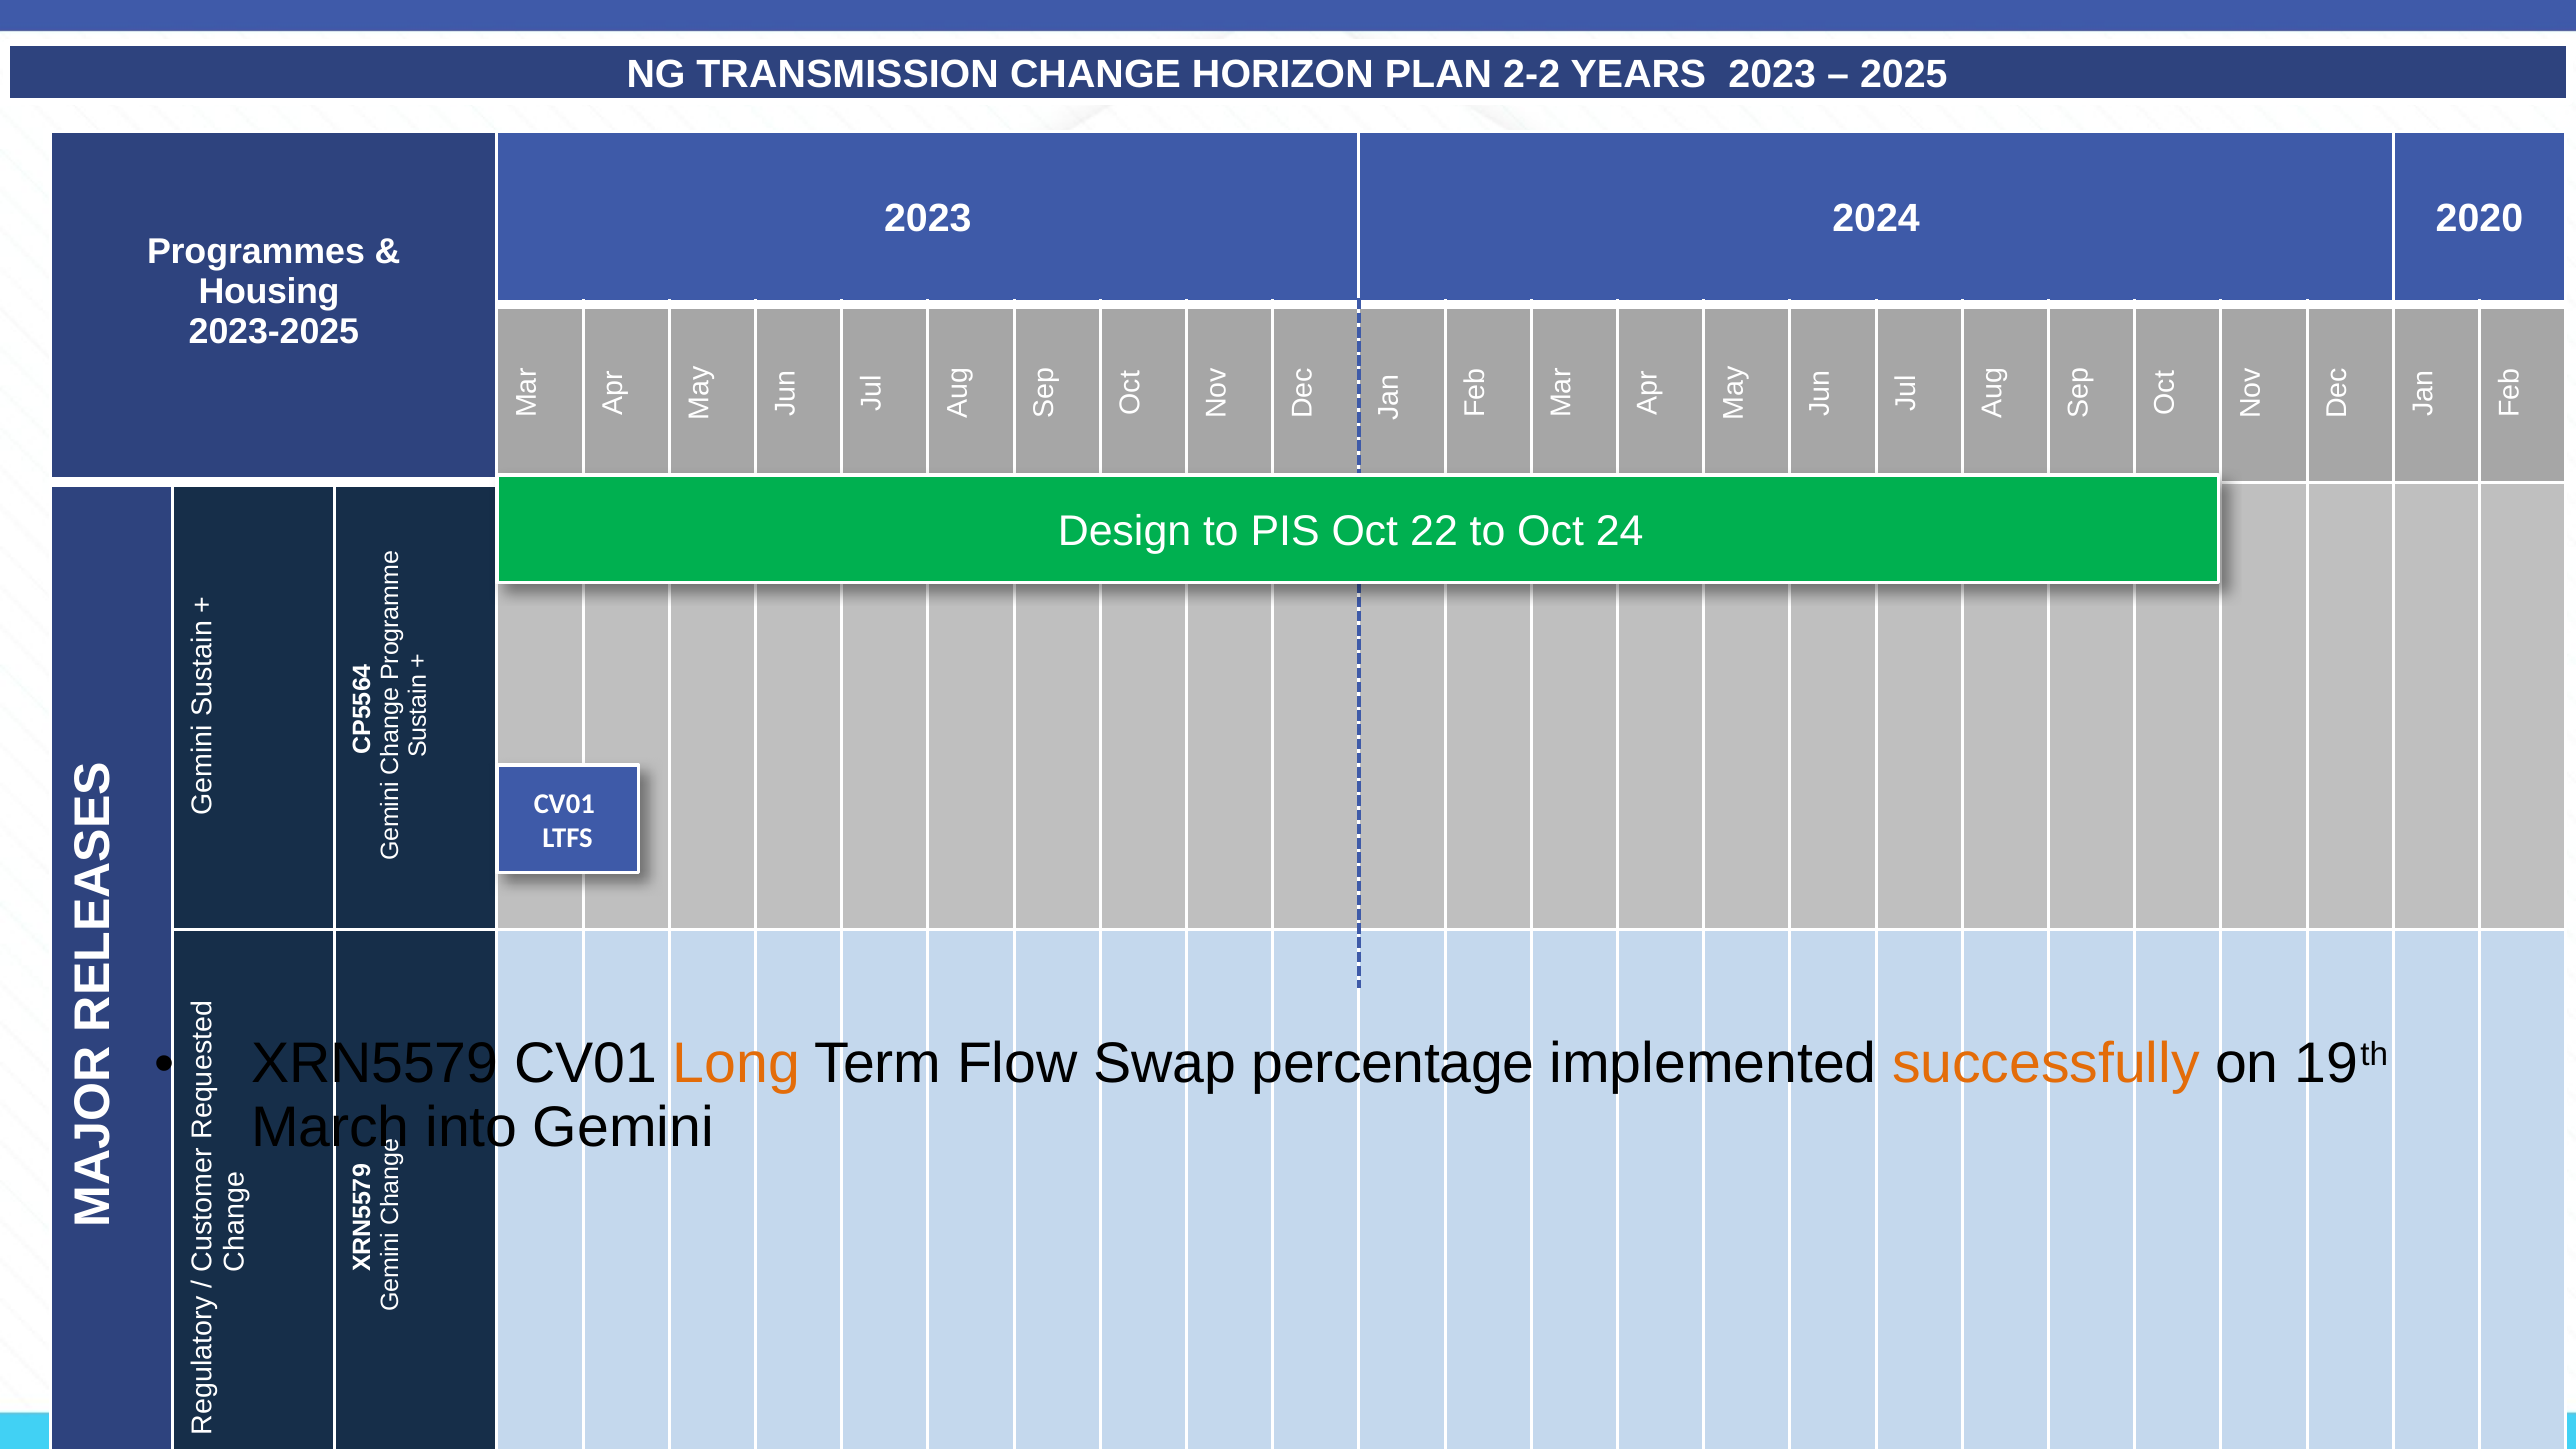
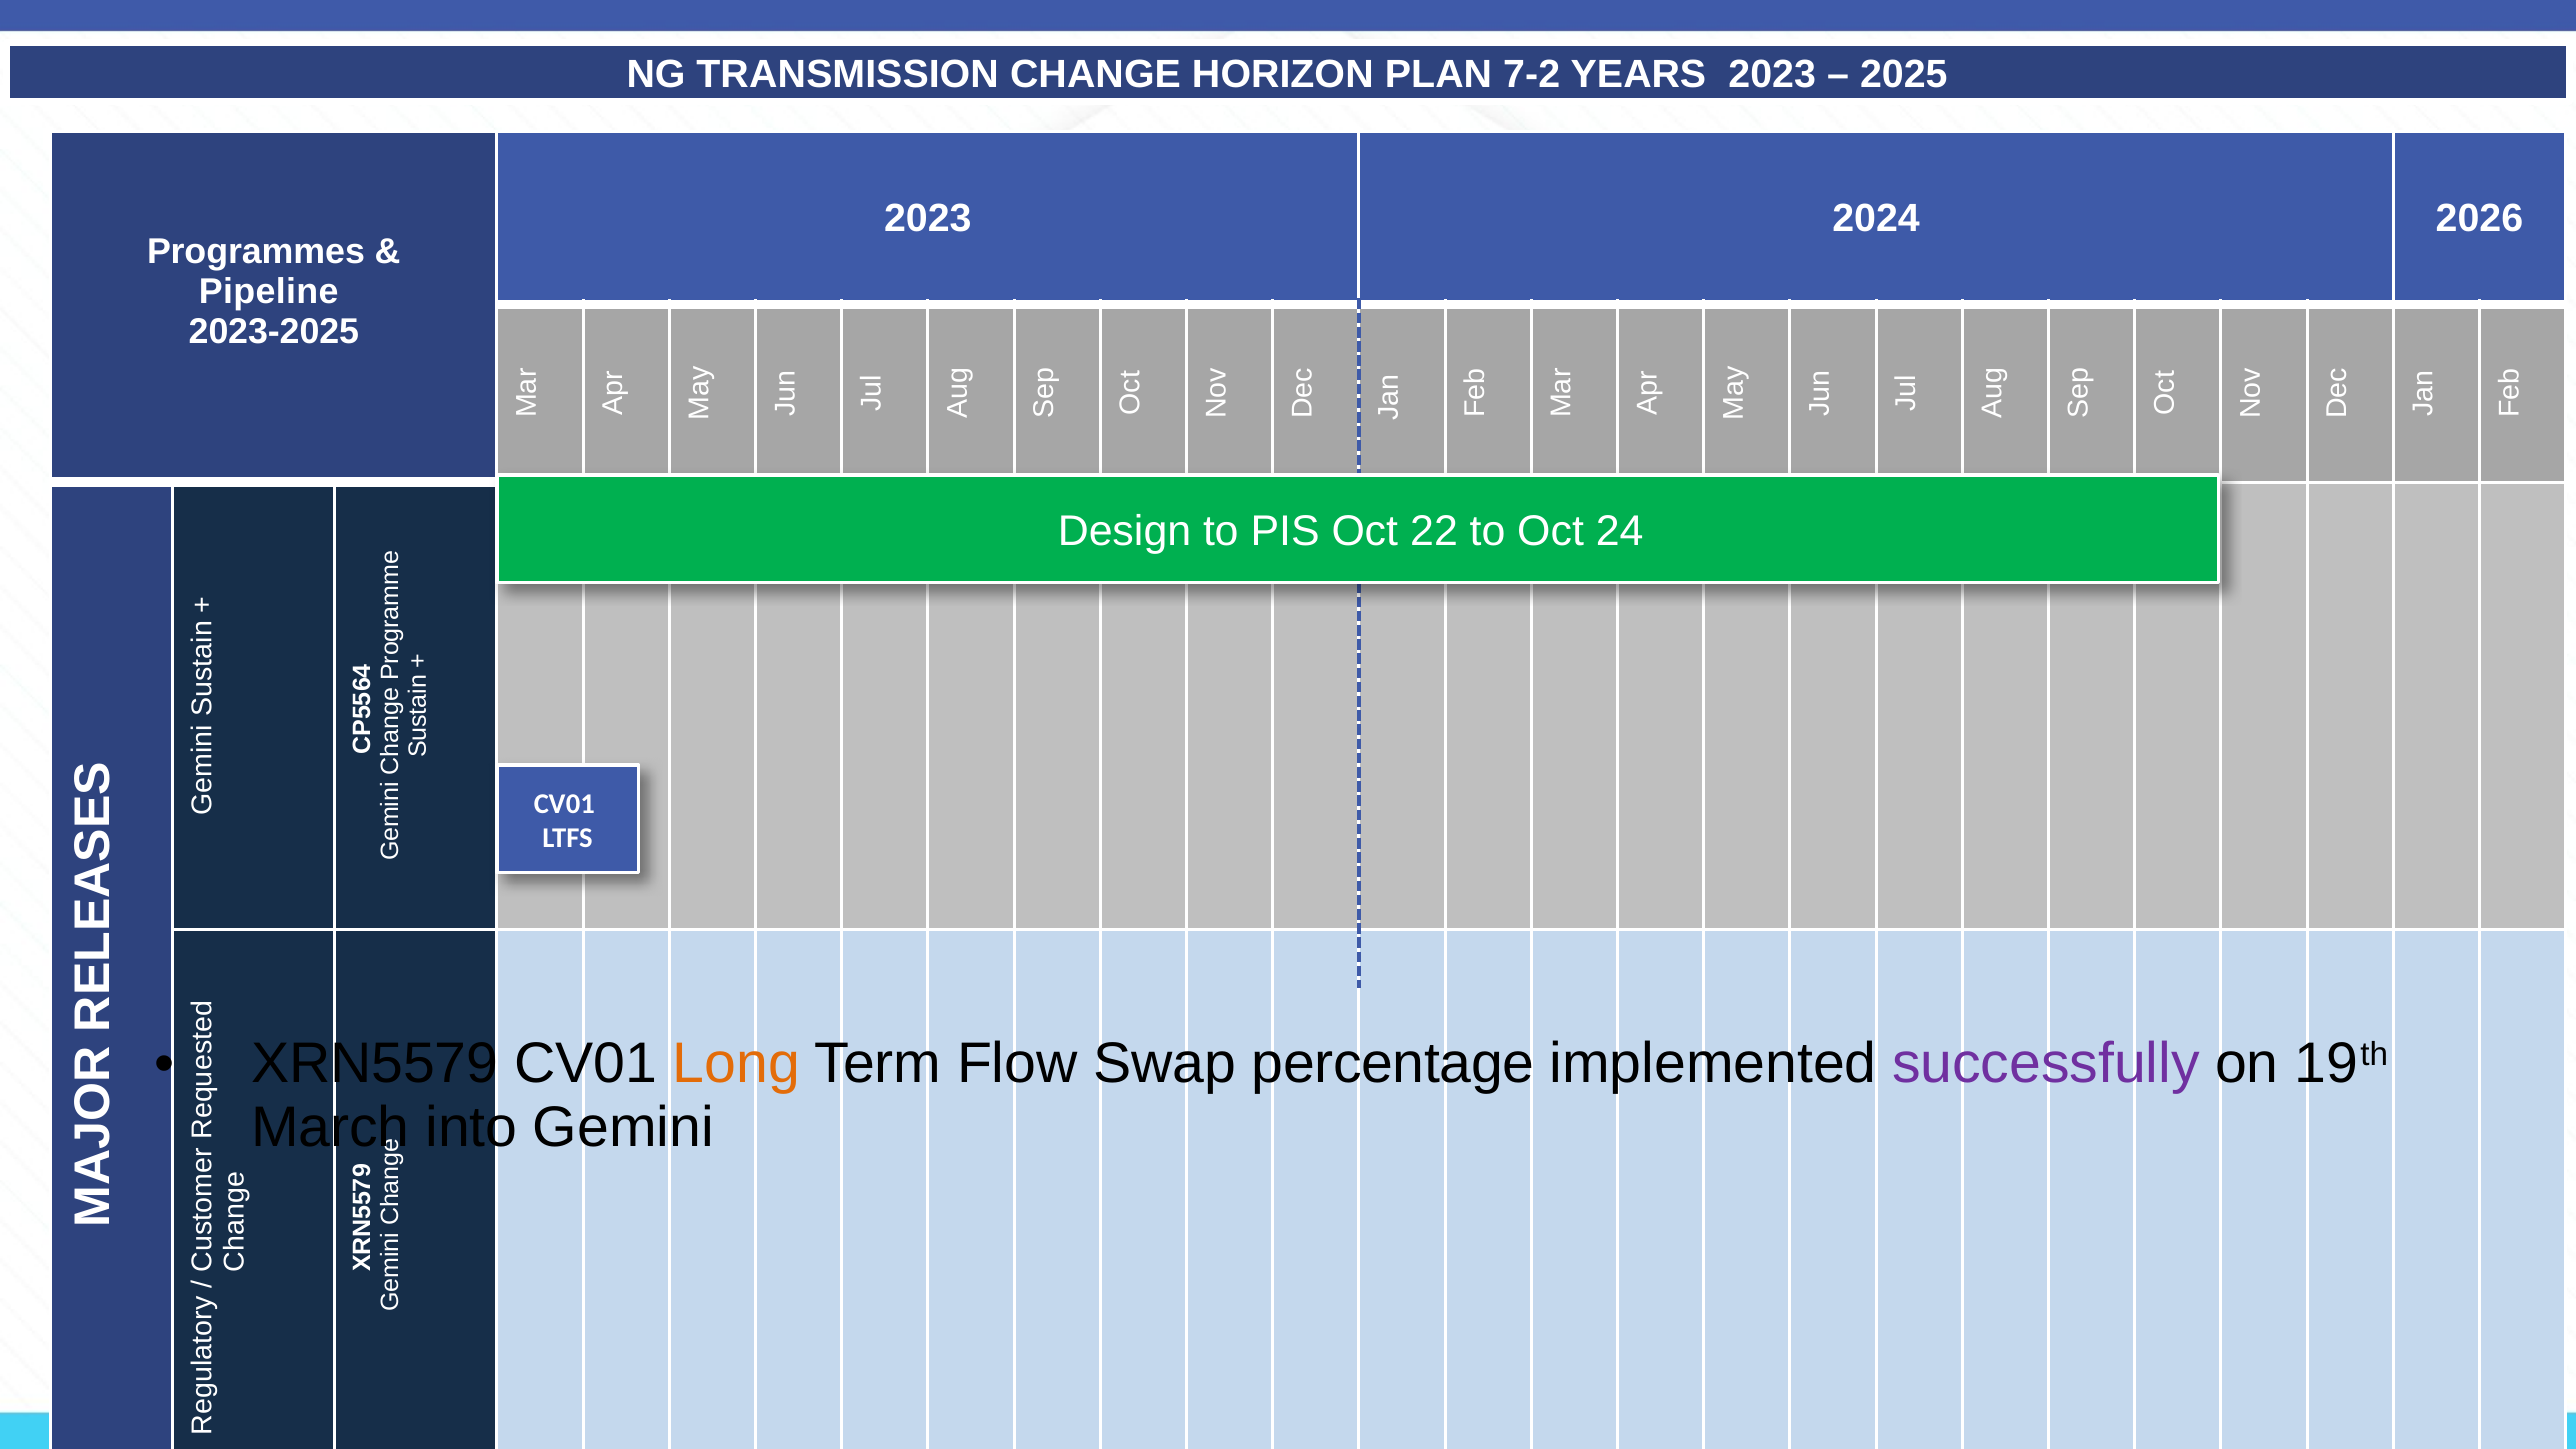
2-2: 2-2 -> 7-2
2020: 2020 -> 2026
Housing: Housing -> Pipeline
successfully colour: orange -> purple
